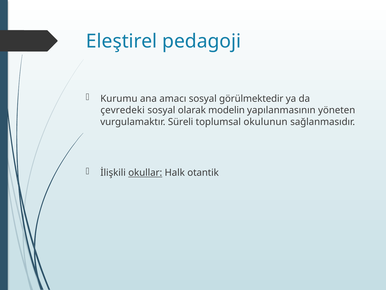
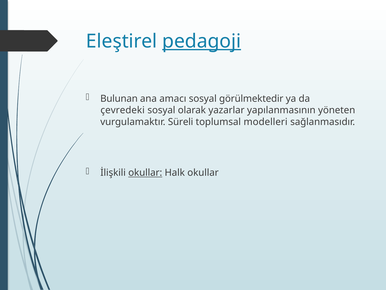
pedagoji underline: none -> present
Kurumu: Kurumu -> Bulunan
modelin: modelin -> yazarlar
okulunun: okulunun -> modelleri
Halk otantik: otantik -> okullar
